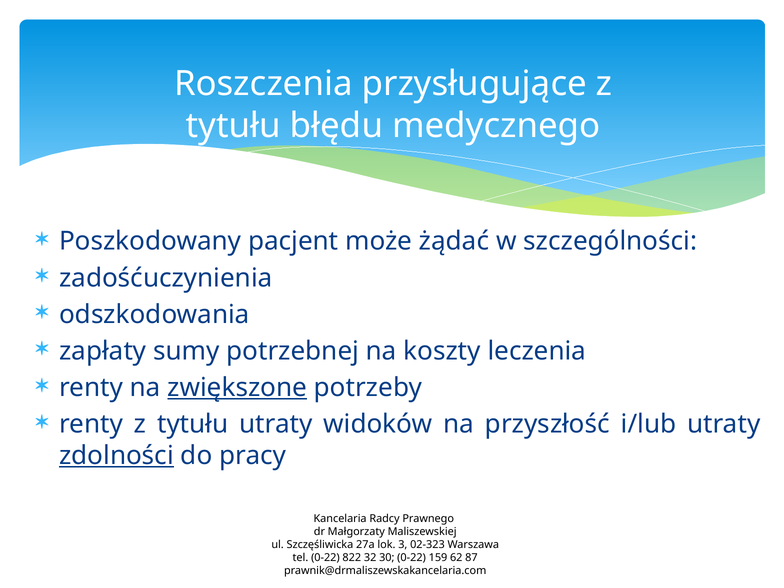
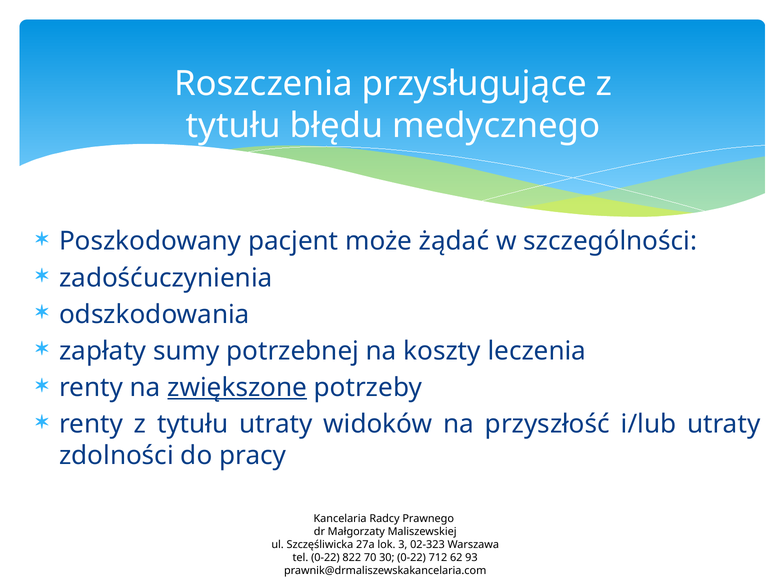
zdolności underline: present -> none
32: 32 -> 70
159: 159 -> 712
87: 87 -> 93
